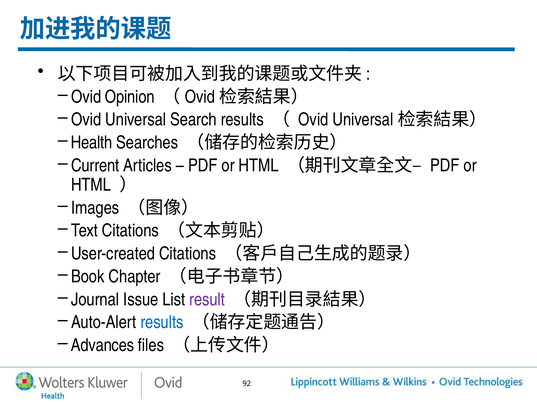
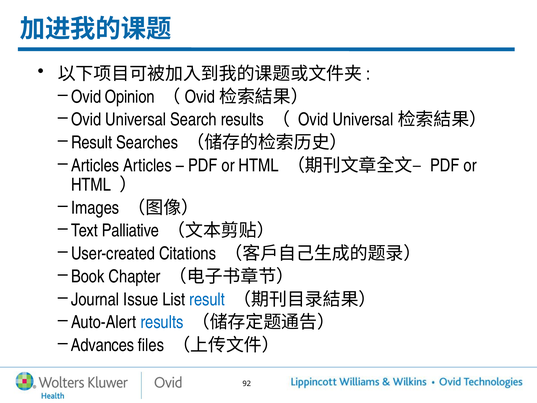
Health at (92, 143): Health -> Result
Current at (95, 165): Current -> Articles
Text Citations: Citations -> Palliative
result at (207, 299) colour: purple -> blue
